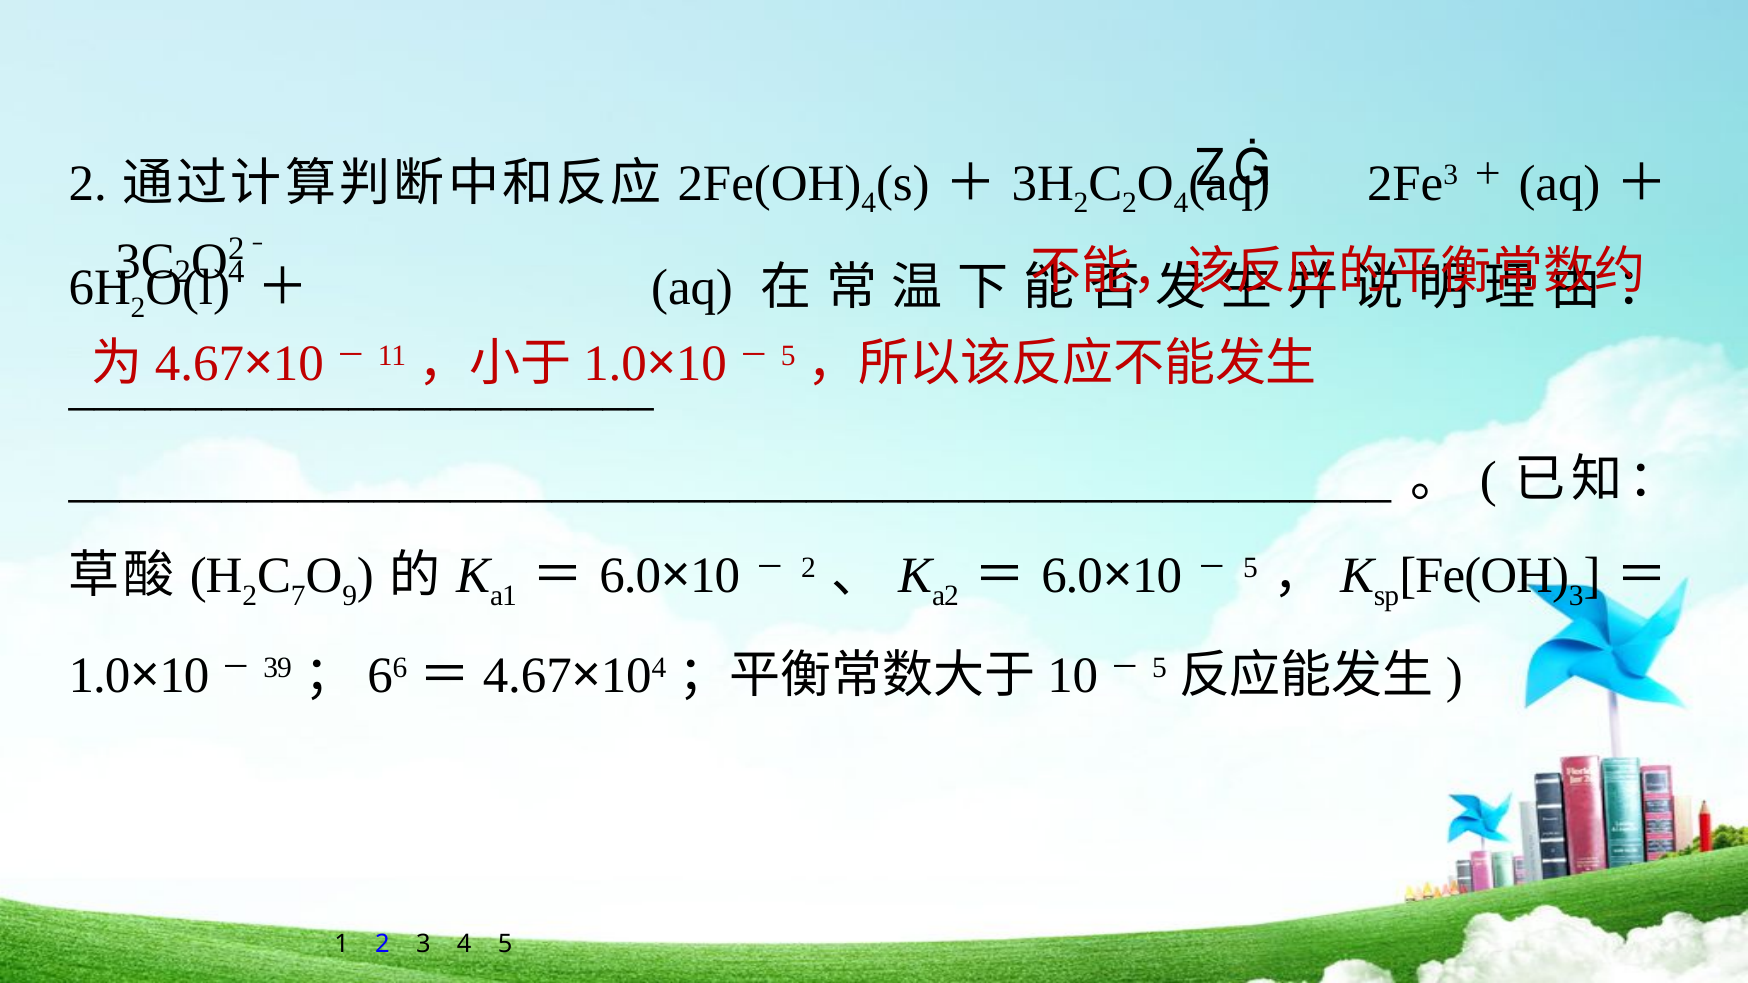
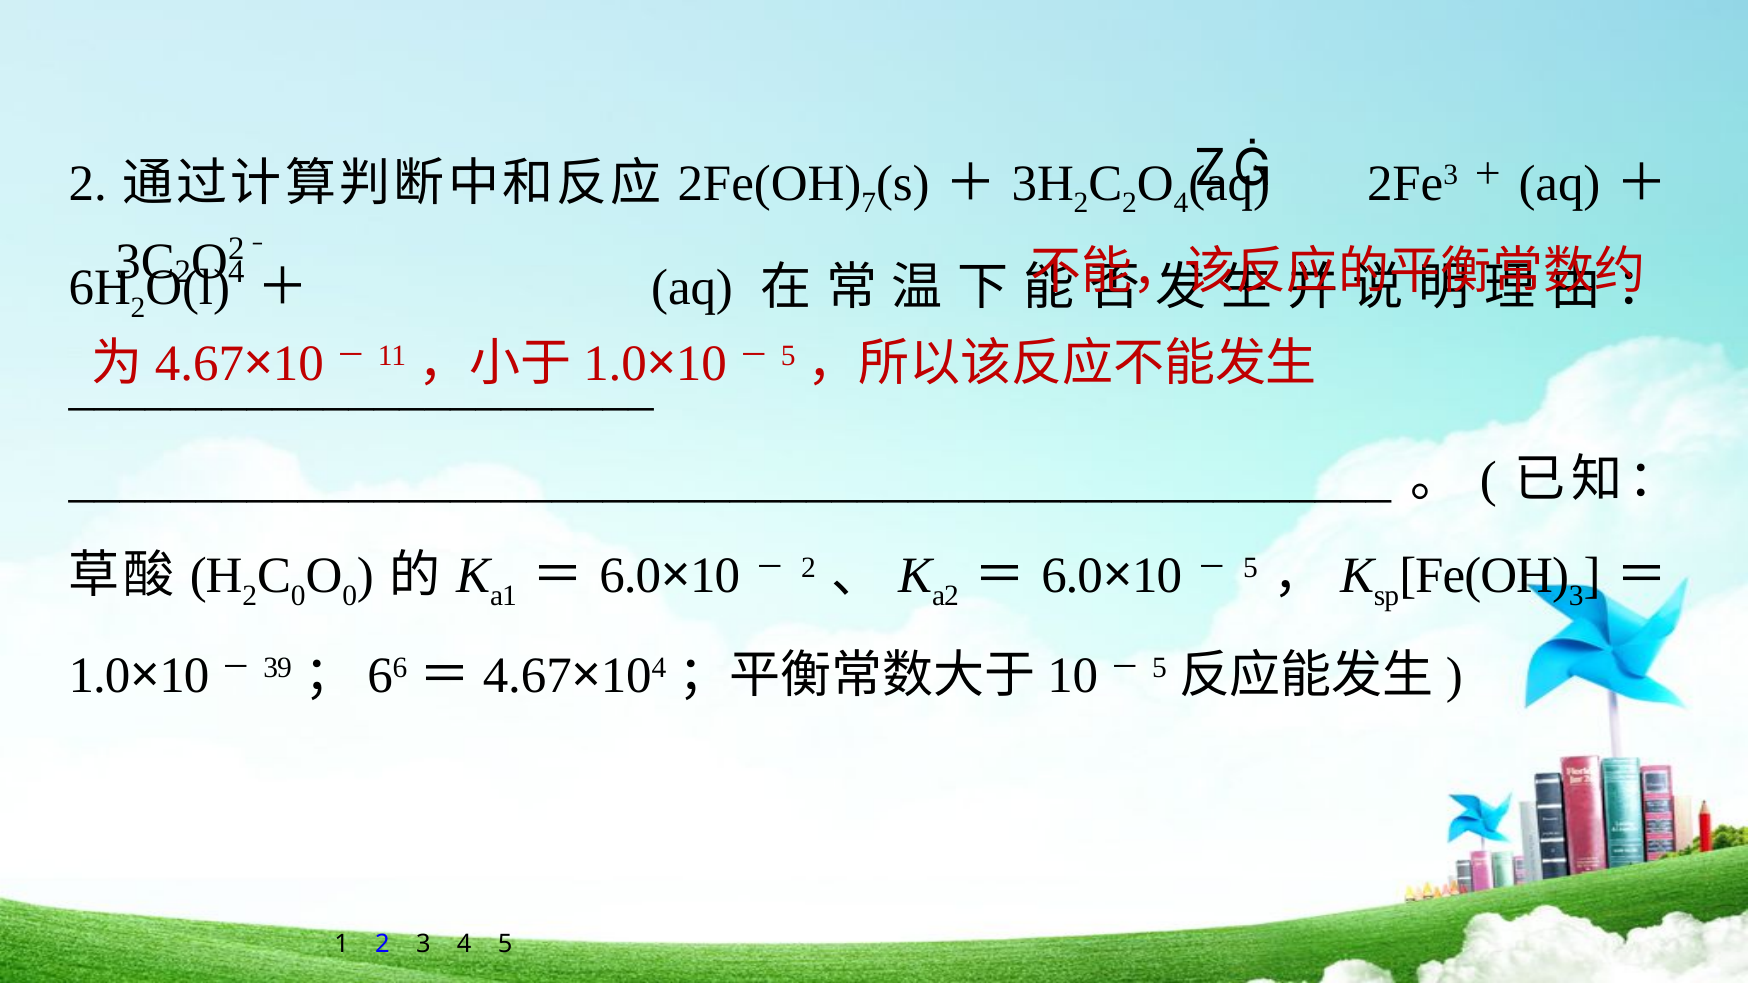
4 at (869, 203): 4 -> 7
7 at (298, 596): 7 -> 0
9 at (350, 596): 9 -> 0
